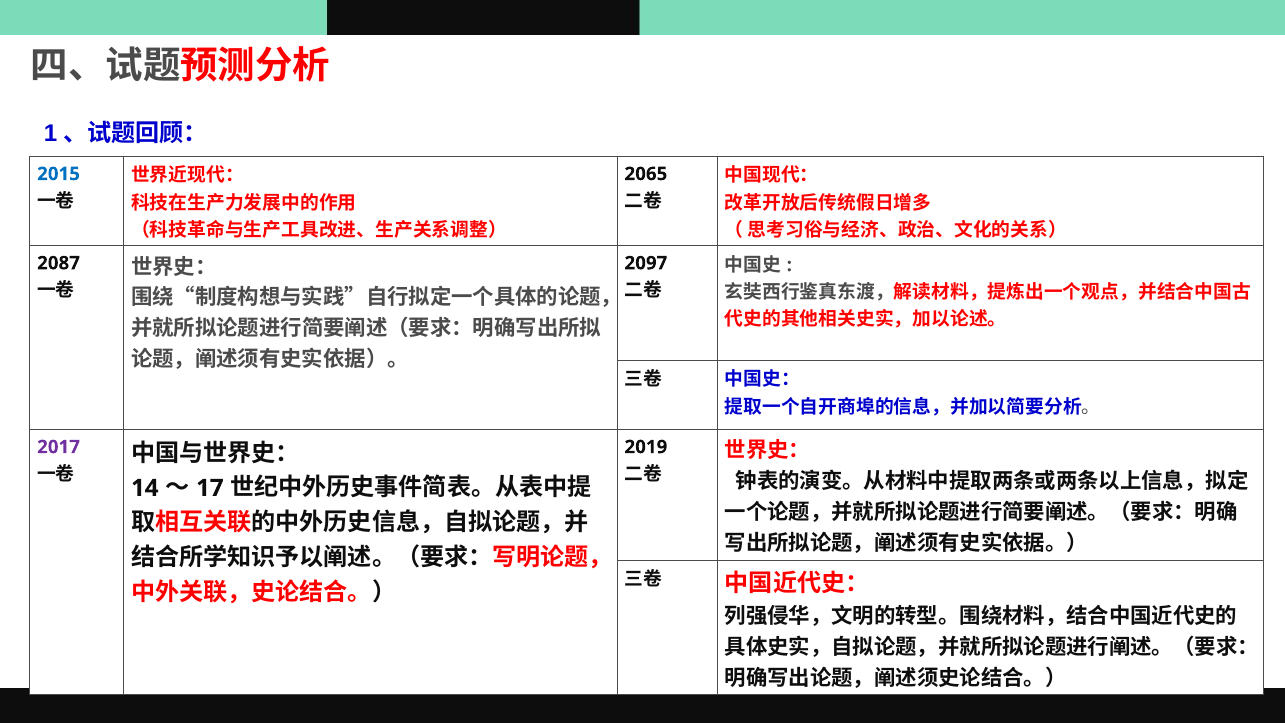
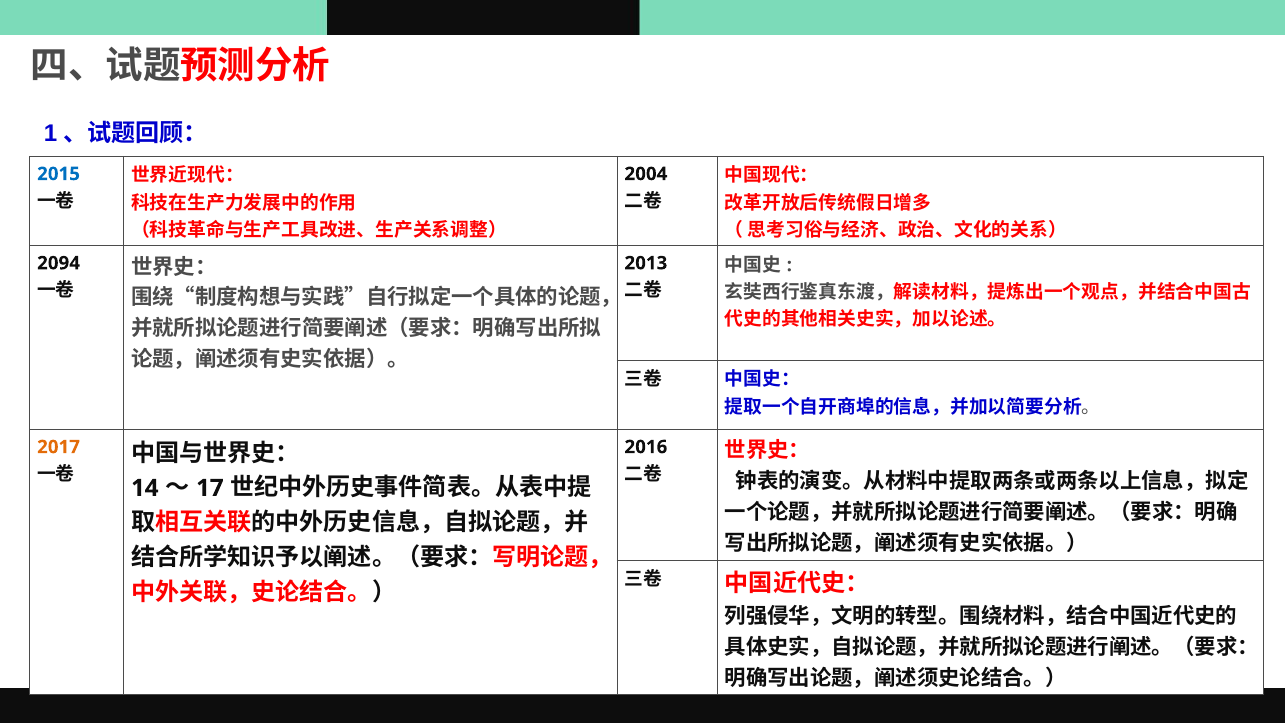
2065: 2065 -> 2004
2087: 2087 -> 2094
2097: 2097 -> 2013
2017 colour: purple -> orange
2019: 2019 -> 2016
